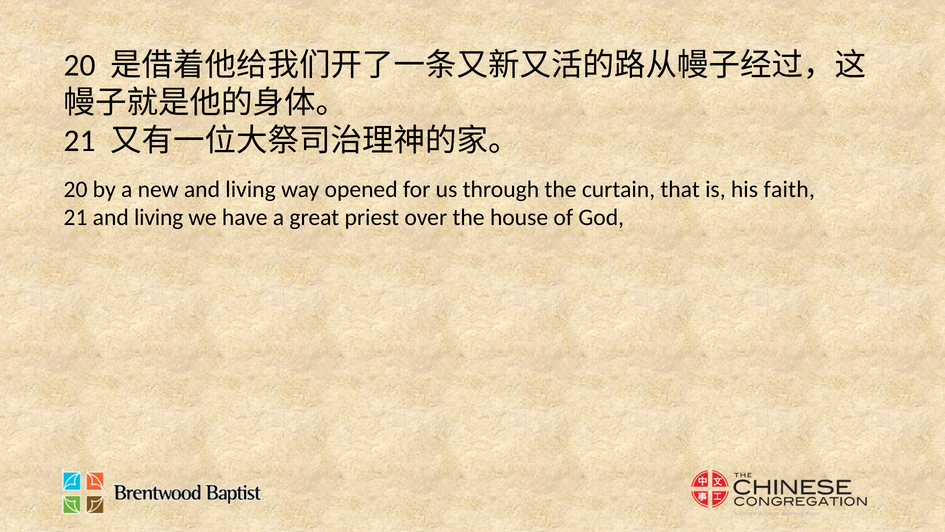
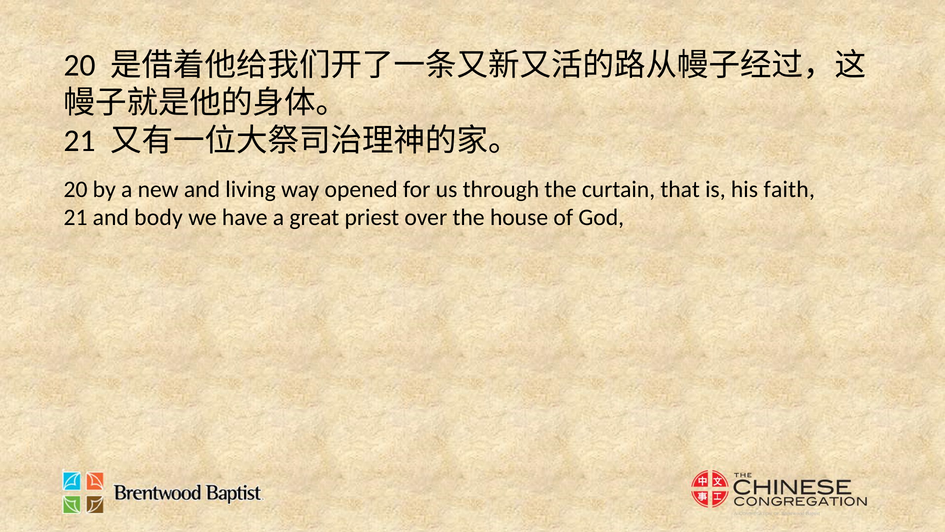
21 and living: living -> body
